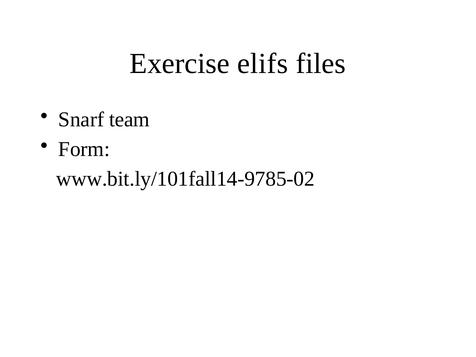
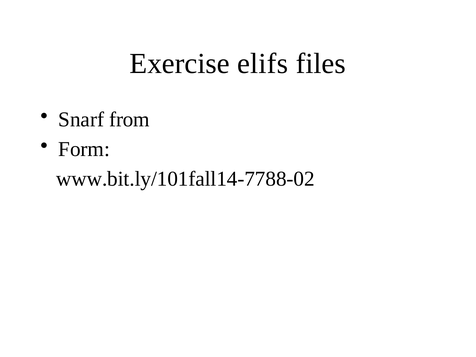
team: team -> from
www.bit.ly/101fall14-9785-02: www.bit.ly/101fall14-9785-02 -> www.bit.ly/101fall14-7788-02
